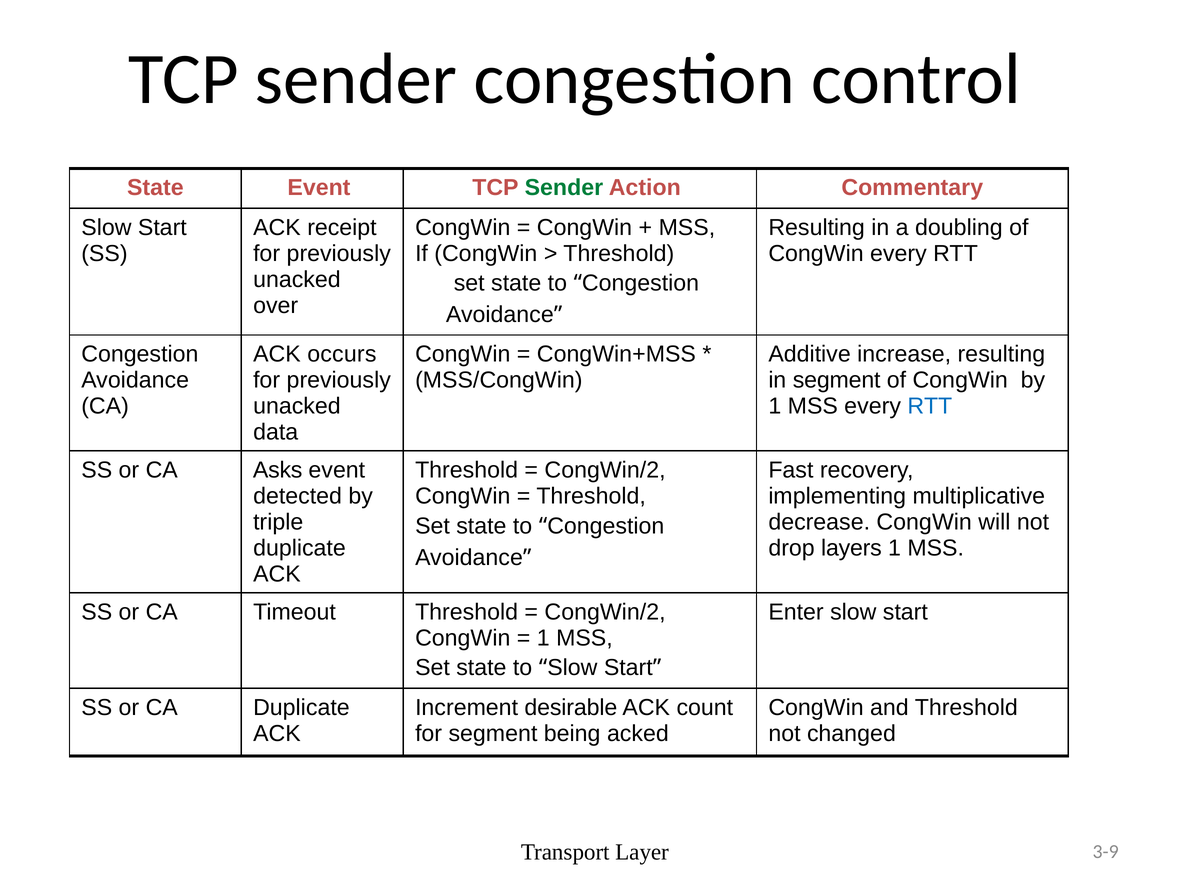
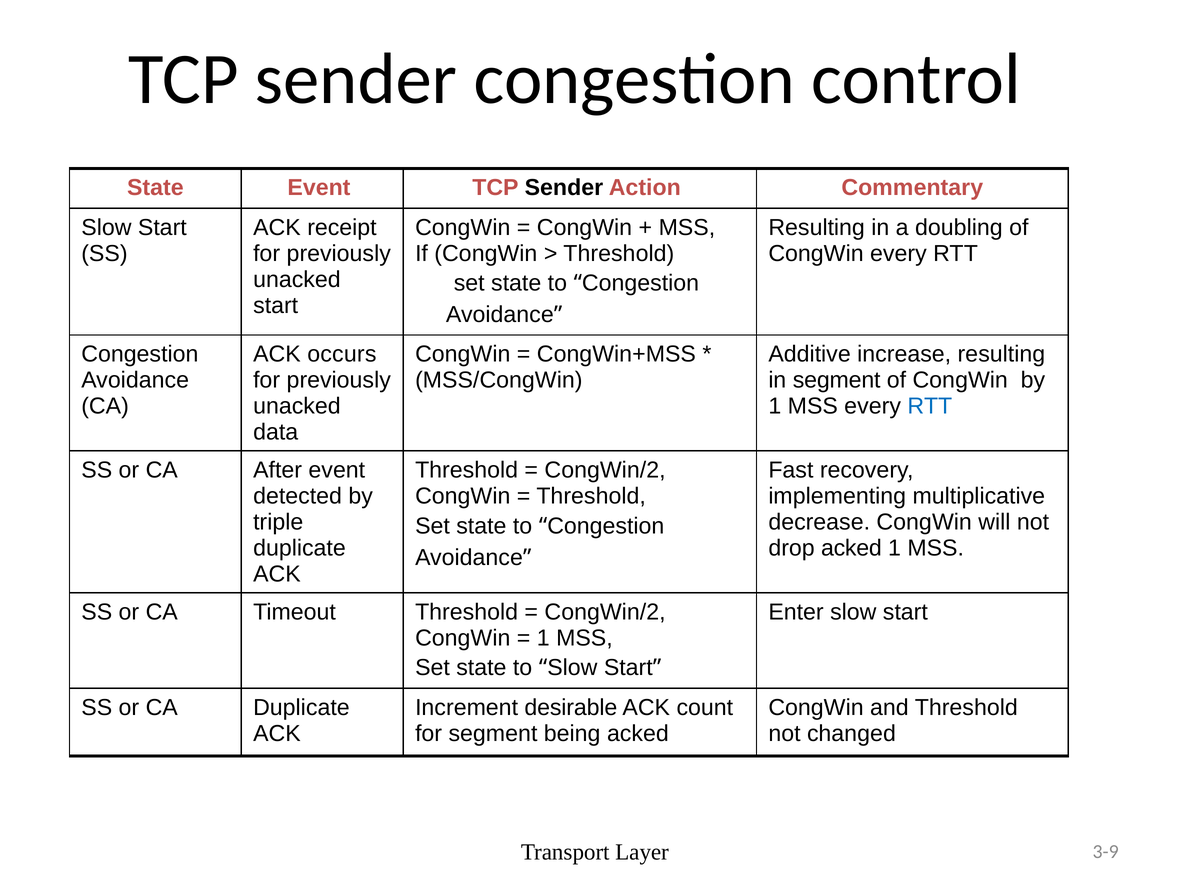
Sender at (564, 188) colour: green -> black
over at (276, 306): over -> start
Asks: Asks -> After
drop layers: layers -> acked
